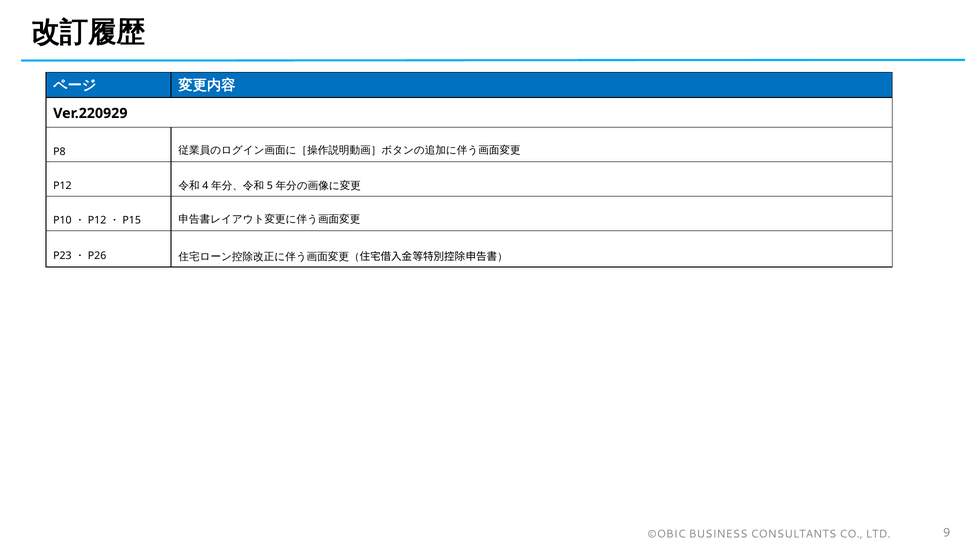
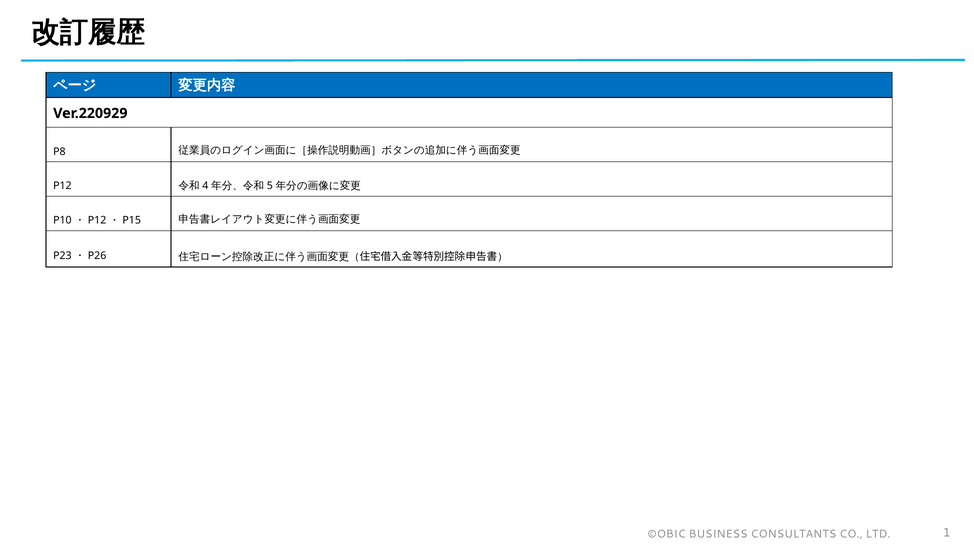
9: 9 -> 1
